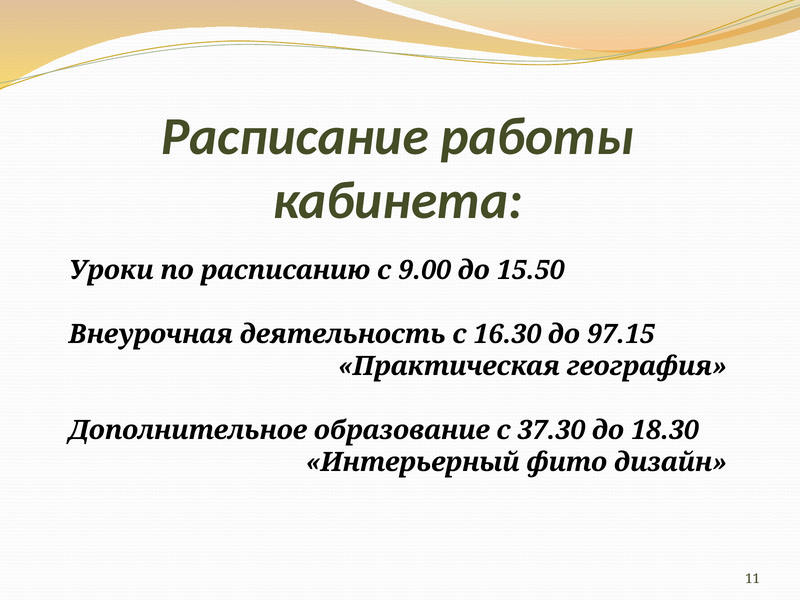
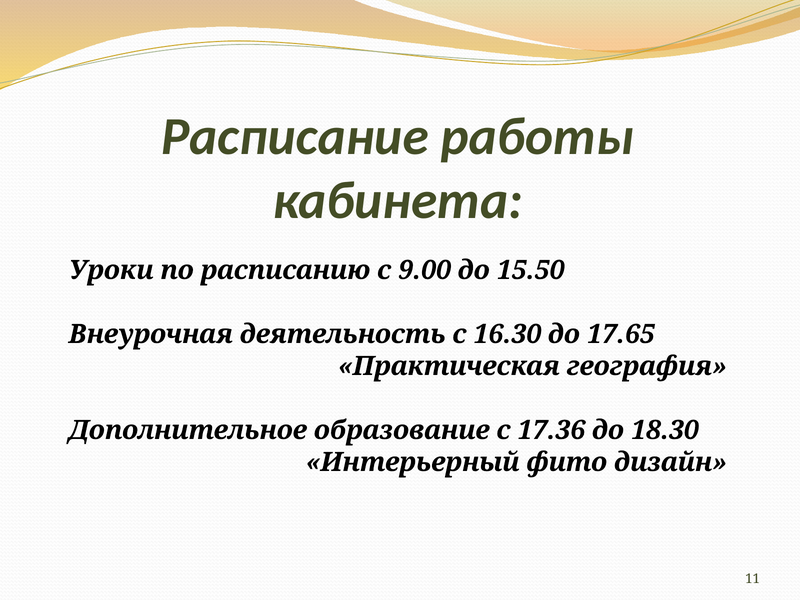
97.15: 97.15 -> 17.65
37.30: 37.30 -> 17.36
